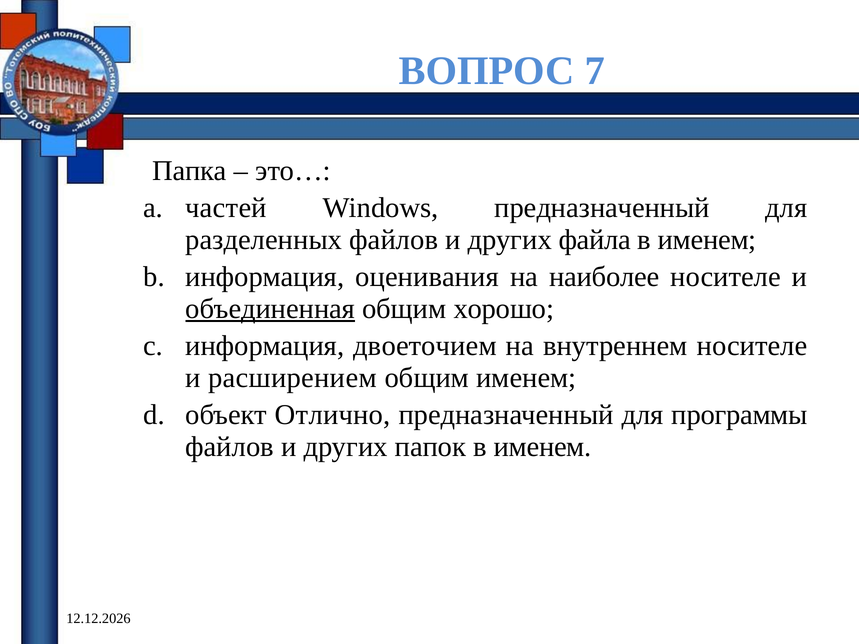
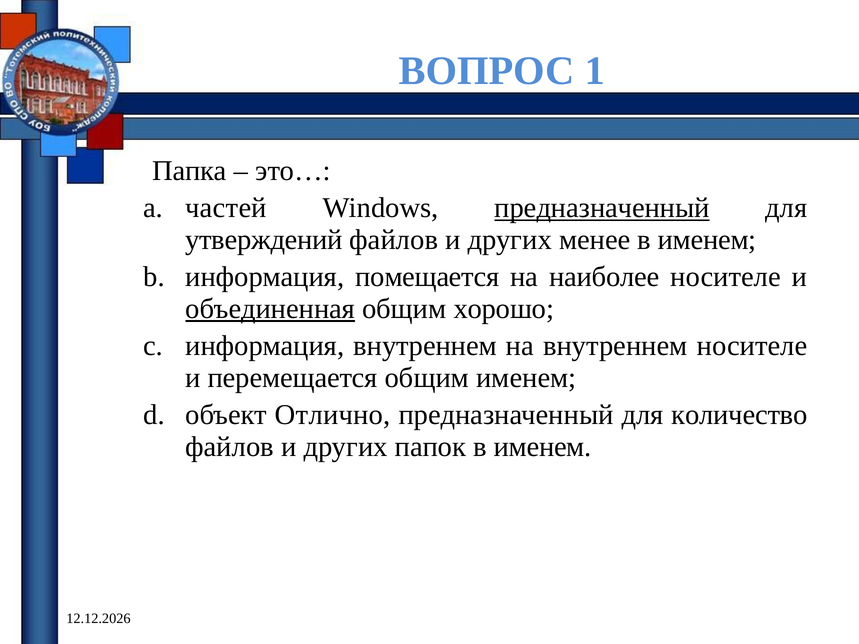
7: 7 -> 1
предназначенный at (602, 208) underline: none -> present
разделенных: разделенных -> утверждений
файла: файла -> менее
оценивания: оценивания -> помещается
информация двоеточием: двоеточием -> внутреннем
расширением: расширением -> перемещается
программы: программы -> количество
